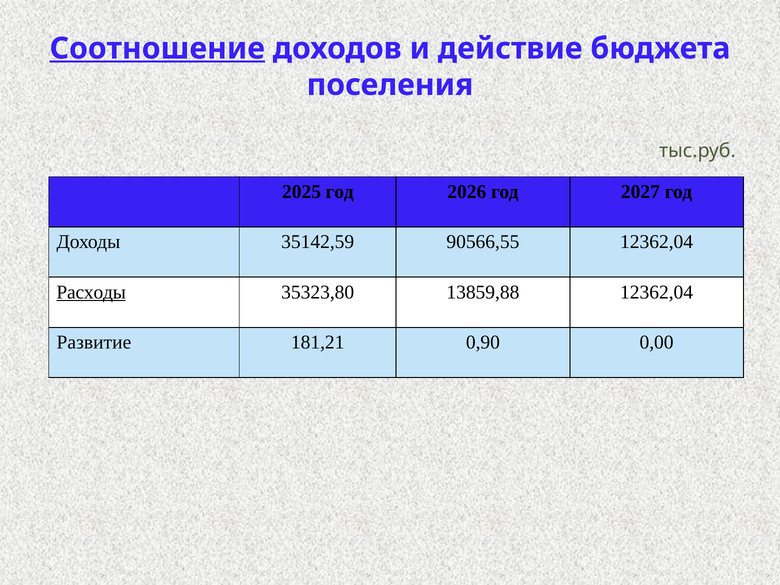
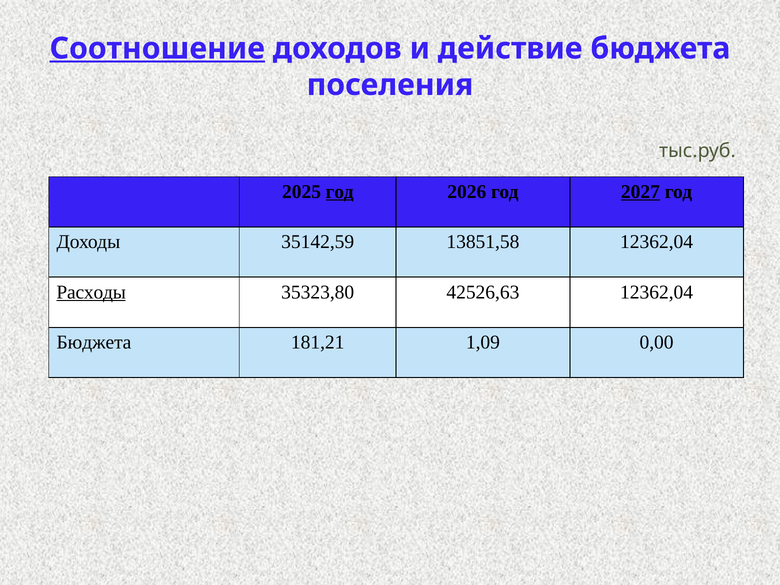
год at (340, 192) underline: none -> present
2027 underline: none -> present
90566,55: 90566,55 -> 13851,58
13859,88: 13859,88 -> 42526,63
Развитие at (94, 342): Развитие -> Бюджета
0,90: 0,90 -> 1,09
